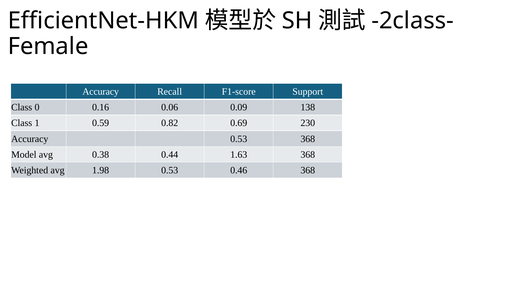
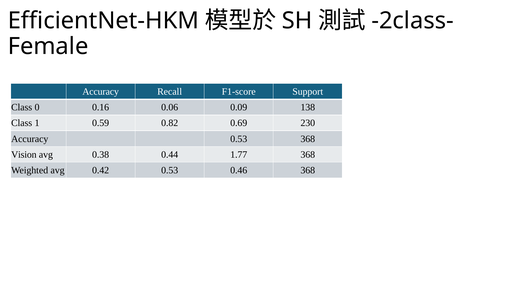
Model: Model -> Vision
1.63: 1.63 -> 1.77
1.98: 1.98 -> 0.42
